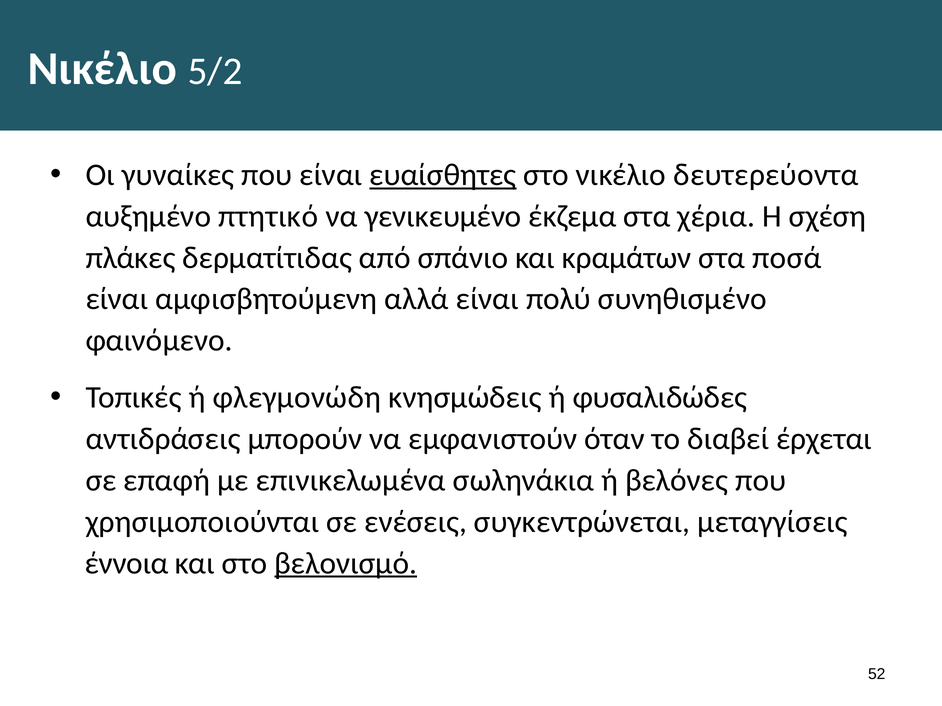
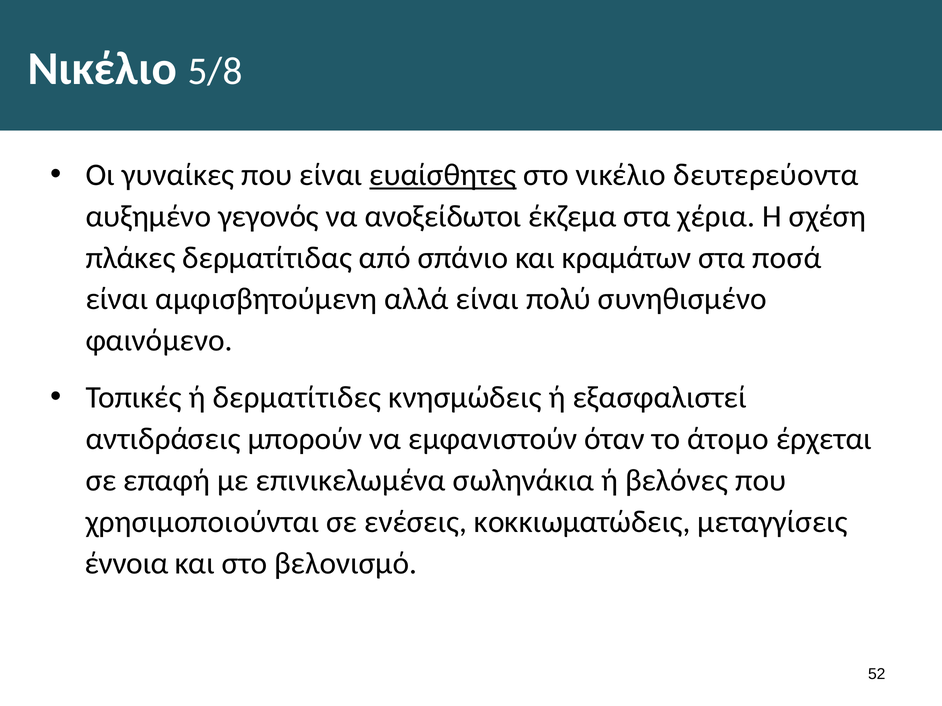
5/2: 5/2 -> 5/8
πτητικό: πτητικό -> γεγονός
γενικευμένο: γενικευμένο -> ανοξείδωτοι
φλεγμονώδη: φλεγμονώδη -> δερματίτιδες
φυσαλιδώδες: φυσαλιδώδες -> εξασφαλιστεί
διαβεί: διαβεί -> άτομο
συγκεντρώνεται: συγκεντρώνεται -> κοκκιωματώδεις
βελονισμό underline: present -> none
